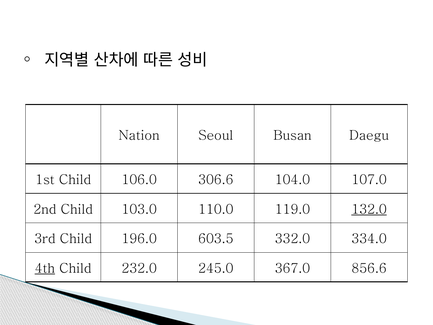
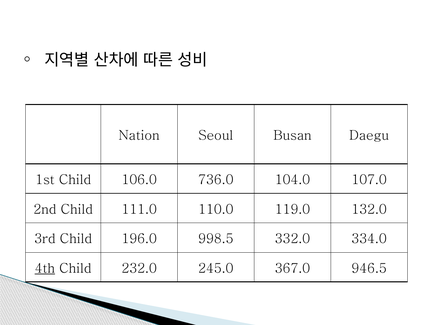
306.6: 306.6 -> 736.0
103.0: 103.0 -> 111.0
132.0 underline: present -> none
603.5: 603.5 -> 998.5
856.6: 856.6 -> 946.5
